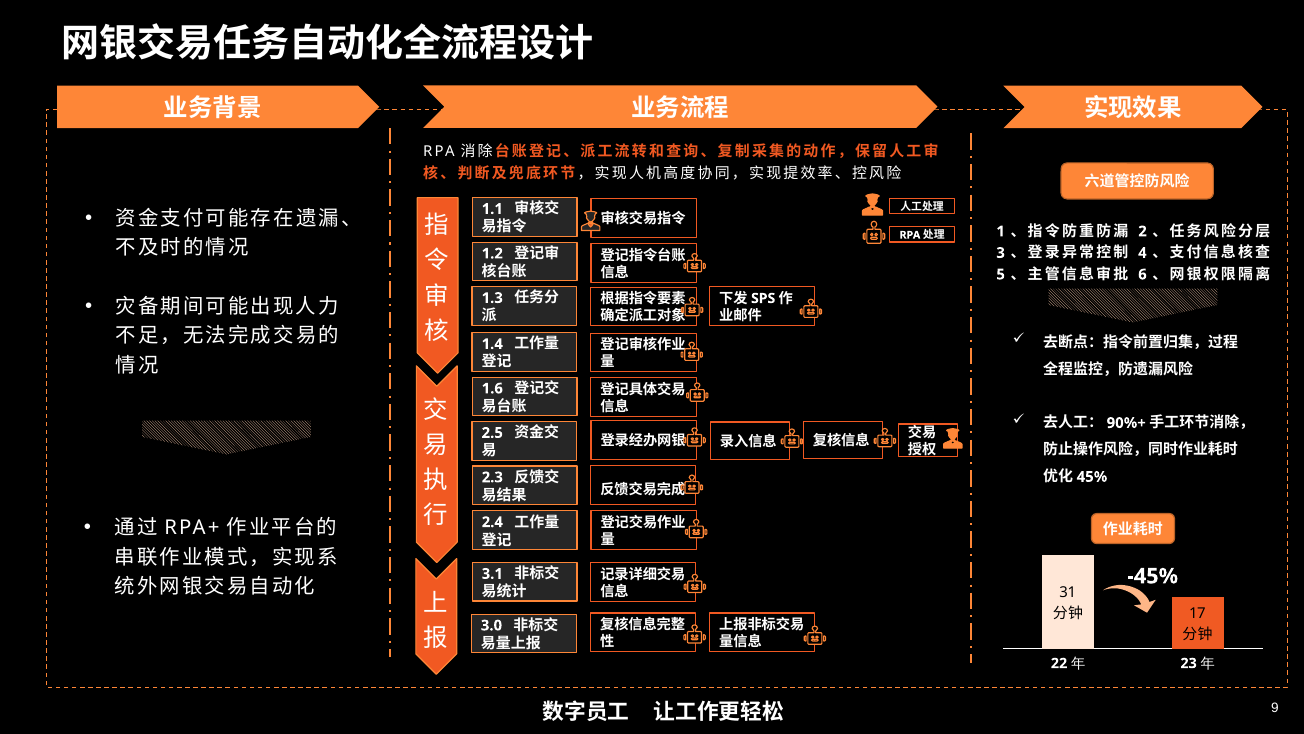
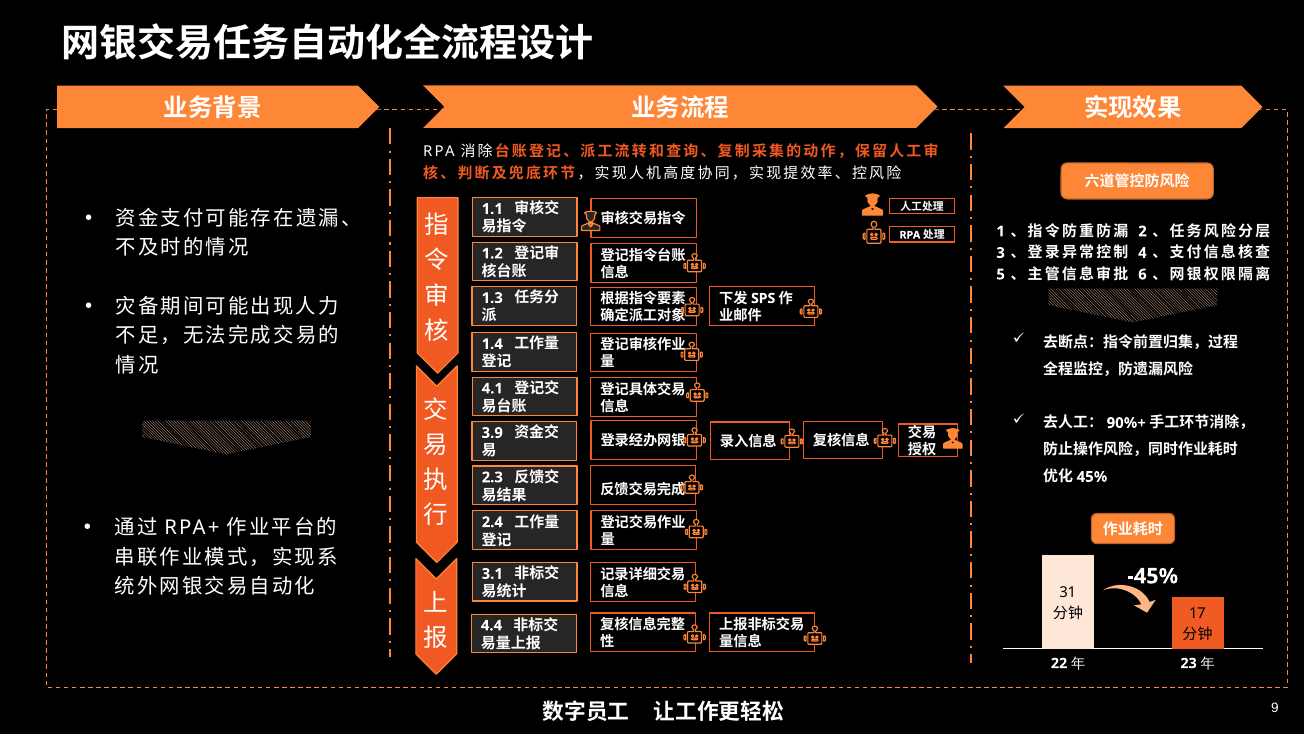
1.6: 1.6 -> 4.1
2.5: 2.5 -> 3.9
3.0: 3.0 -> 4.4
